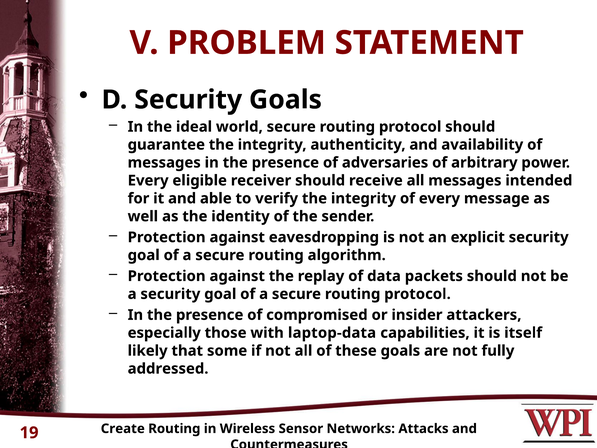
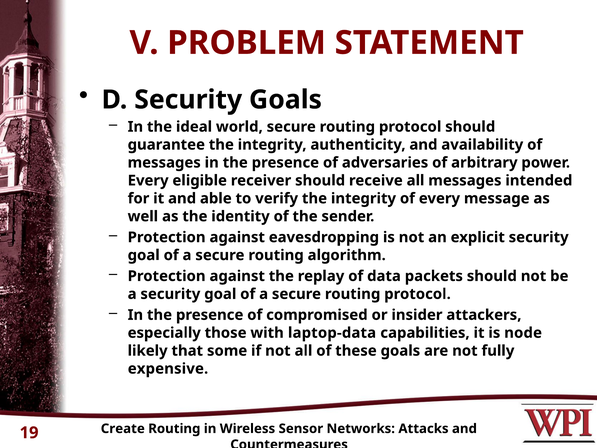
itself: itself -> node
addressed: addressed -> expensive
